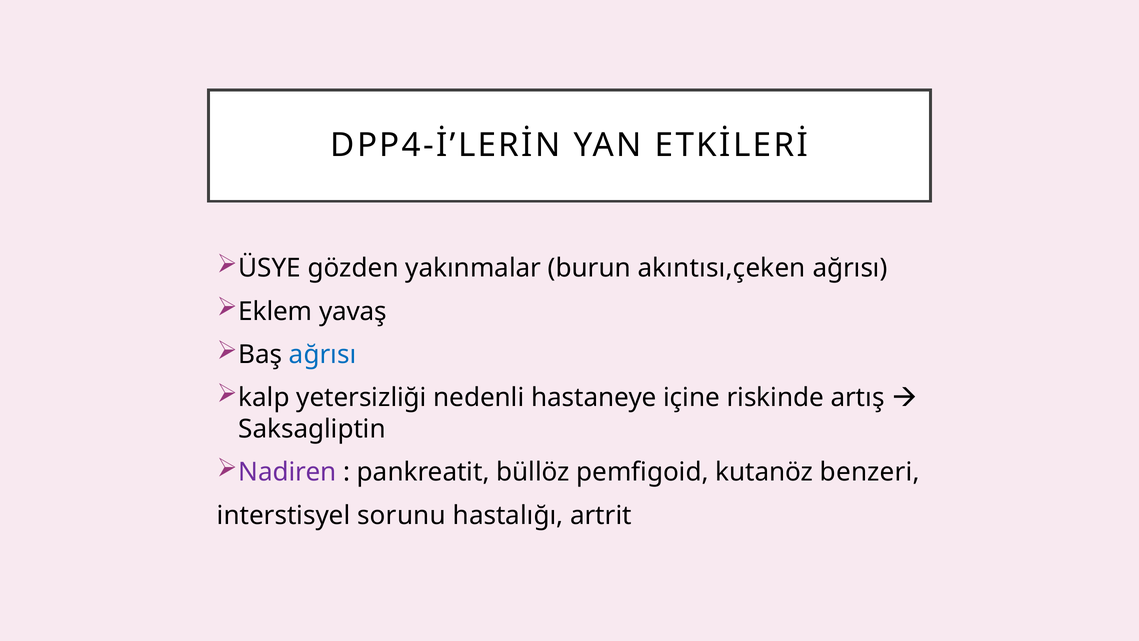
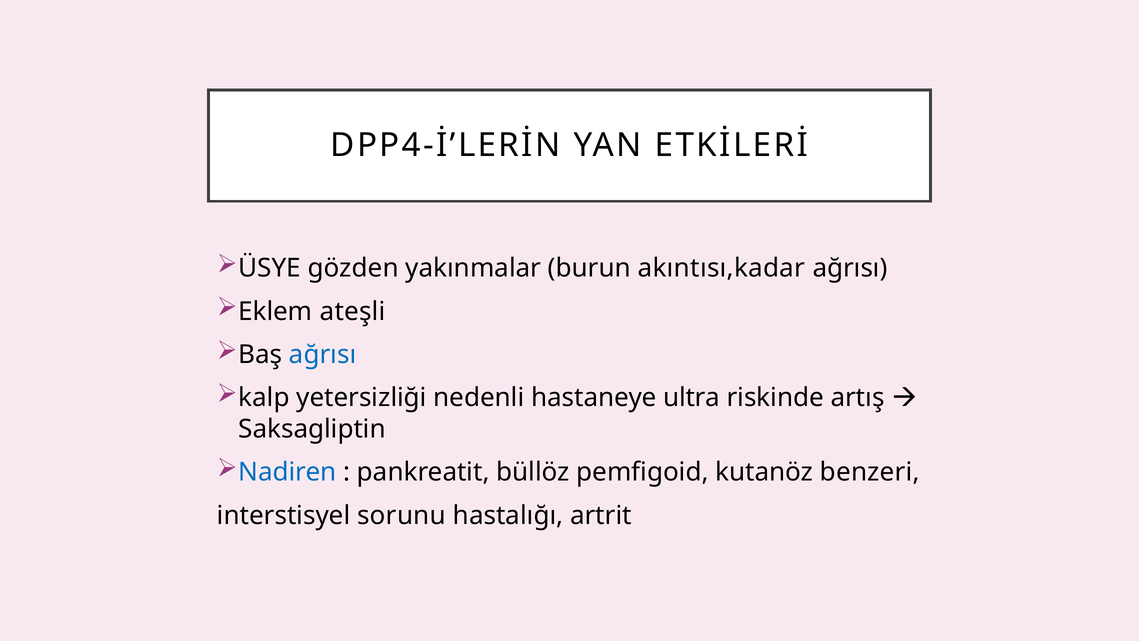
akıntısı,çeken: akıntısı,çeken -> akıntısı,kadar
yavaş: yavaş -> ateşli
içine: içine -> ultra
Nadiren colour: purple -> blue
